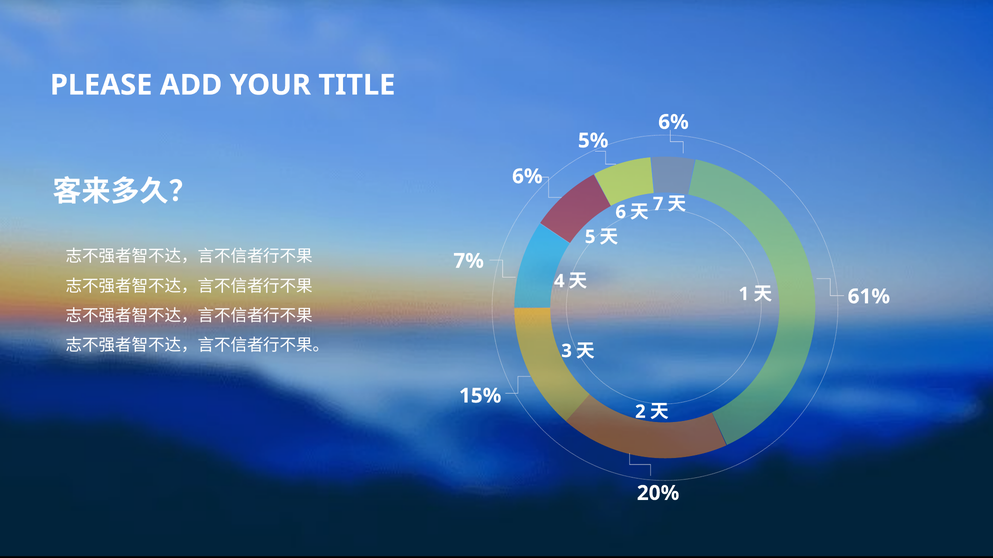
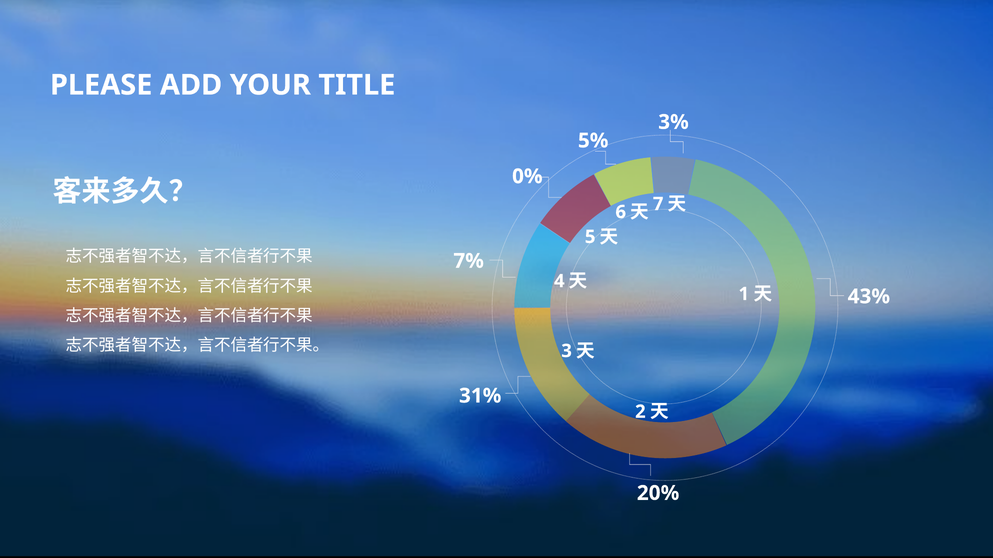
6% at (673, 122): 6% -> 3%
6% at (527, 177): 6% -> 0%
61%: 61% -> 43%
15%: 15% -> 31%
